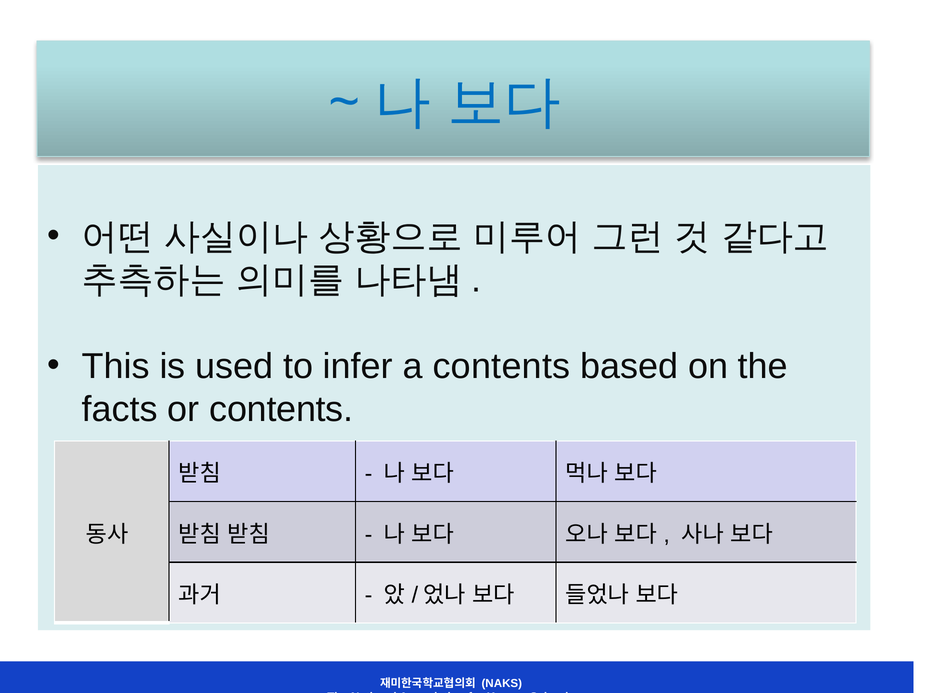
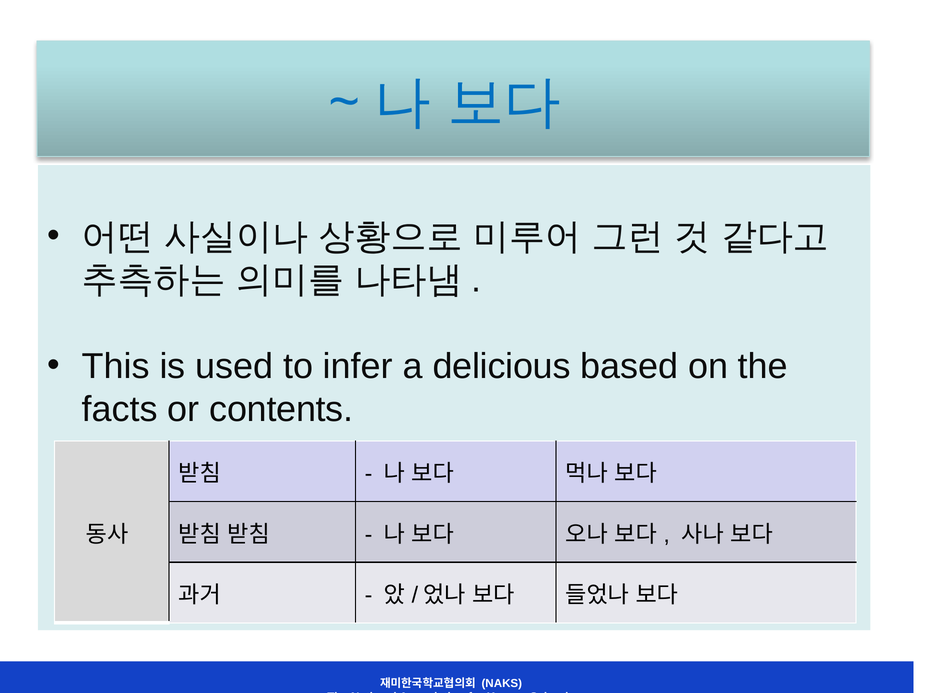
a contents: contents -> delicious
